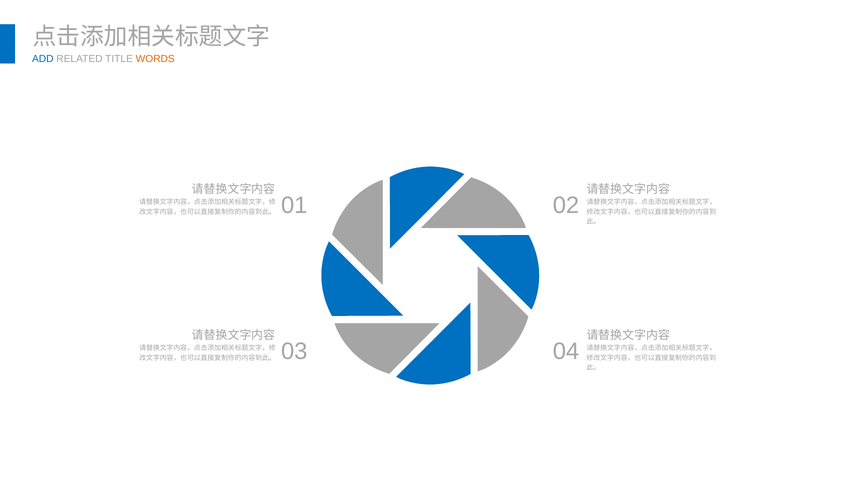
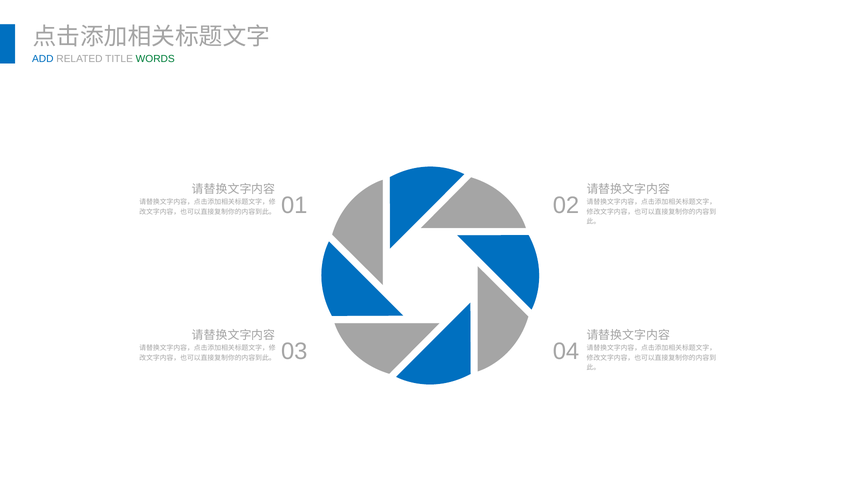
WORDS colour: orange -> green
